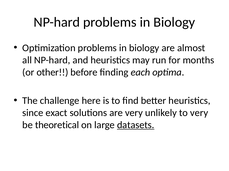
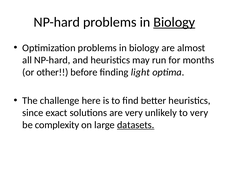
Biology at (174, 22) underline: none -> present
each: each -> light
theoretical: theoretical -> complexity
